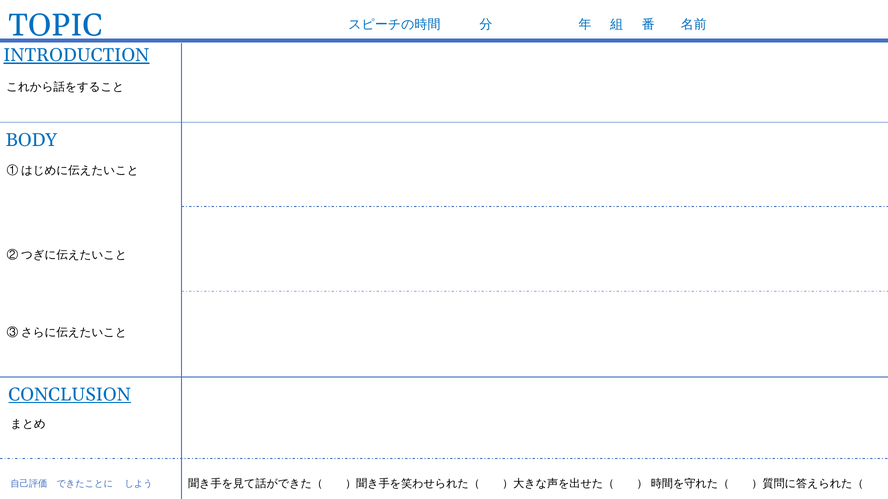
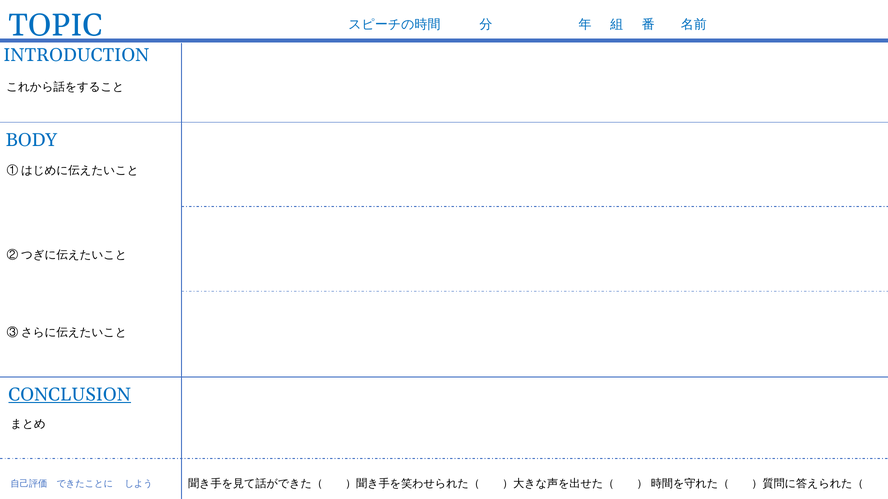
INTRODUCTION underline: present -> none
